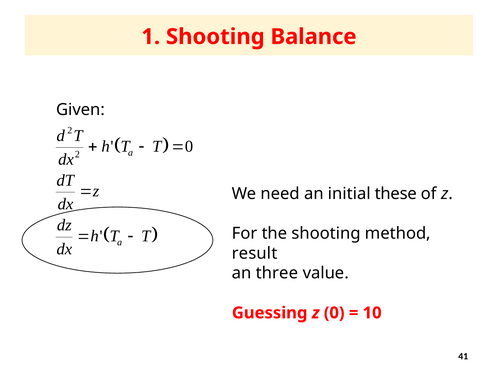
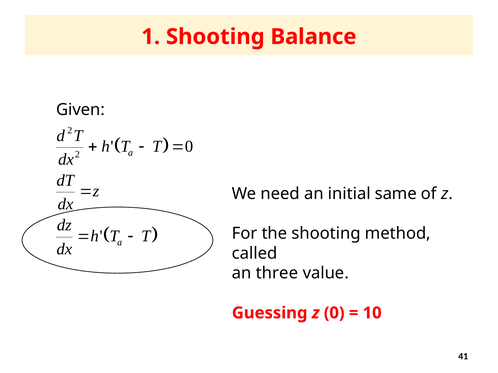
these: these -> same
result: result -> called
